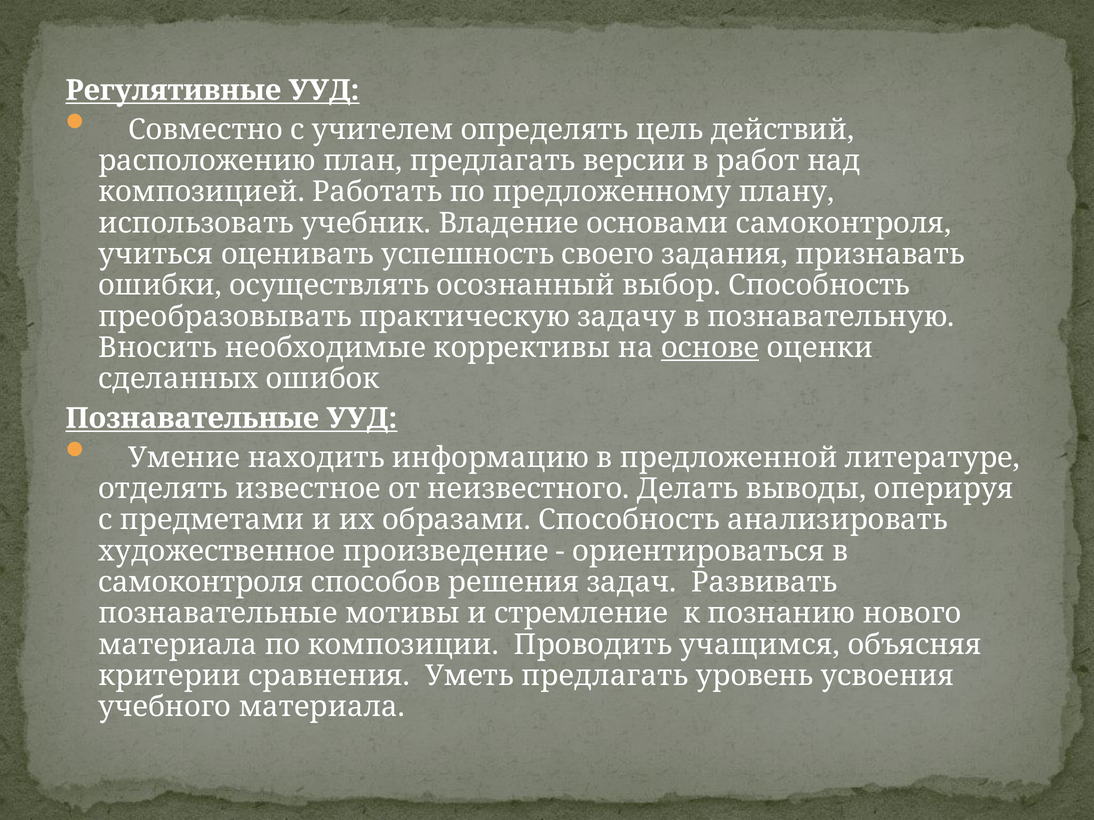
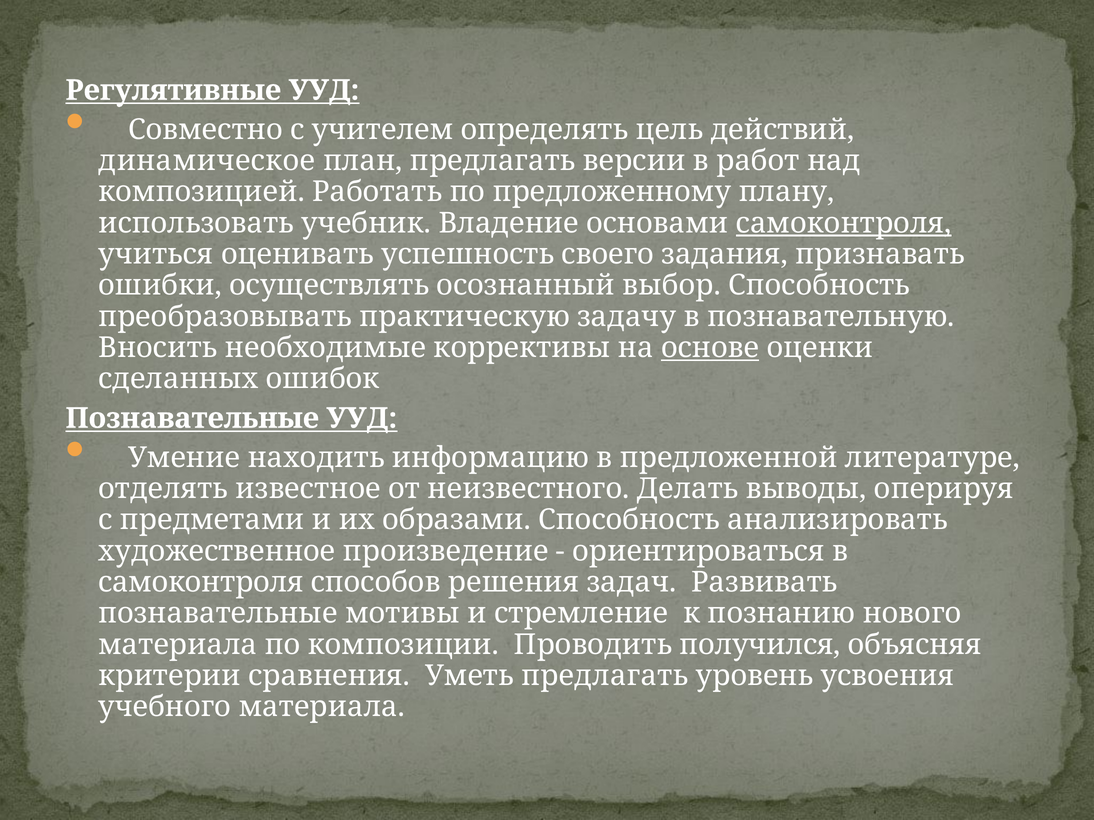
расположению: расположению -> динамическое
самоконтроля at (844, 223) underline: none -> present
учащимся: учащимся -> получился
